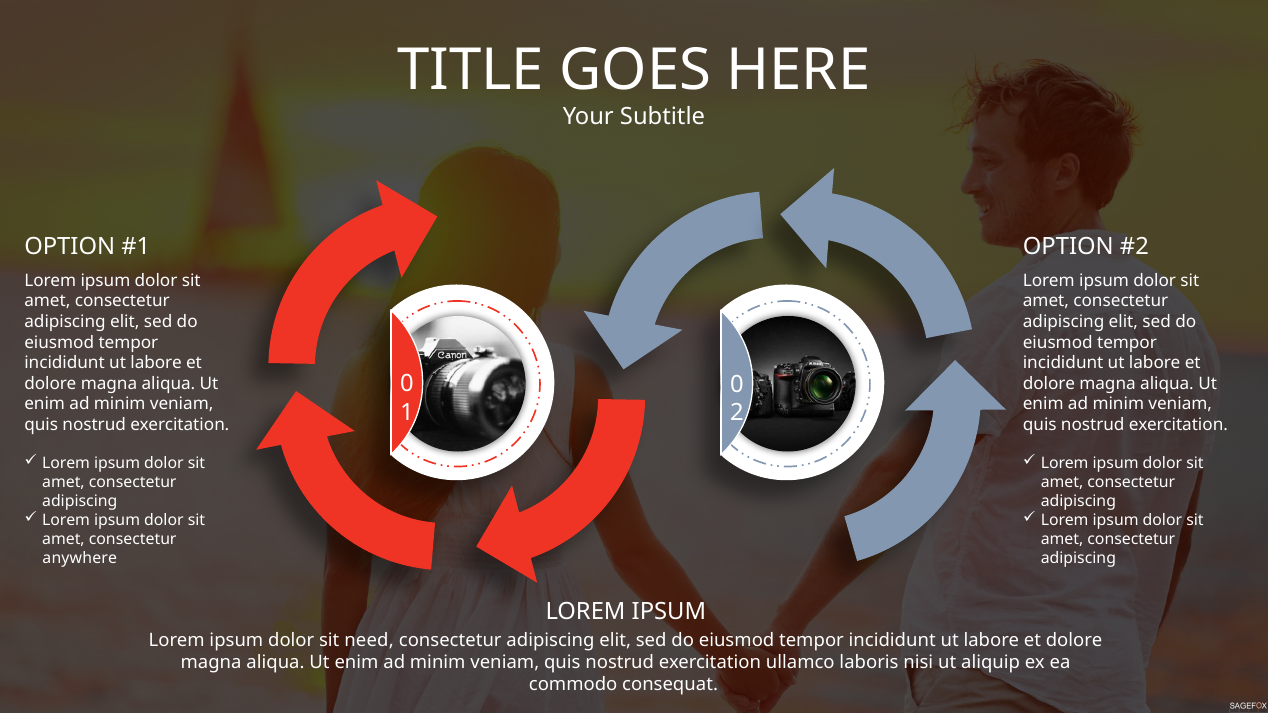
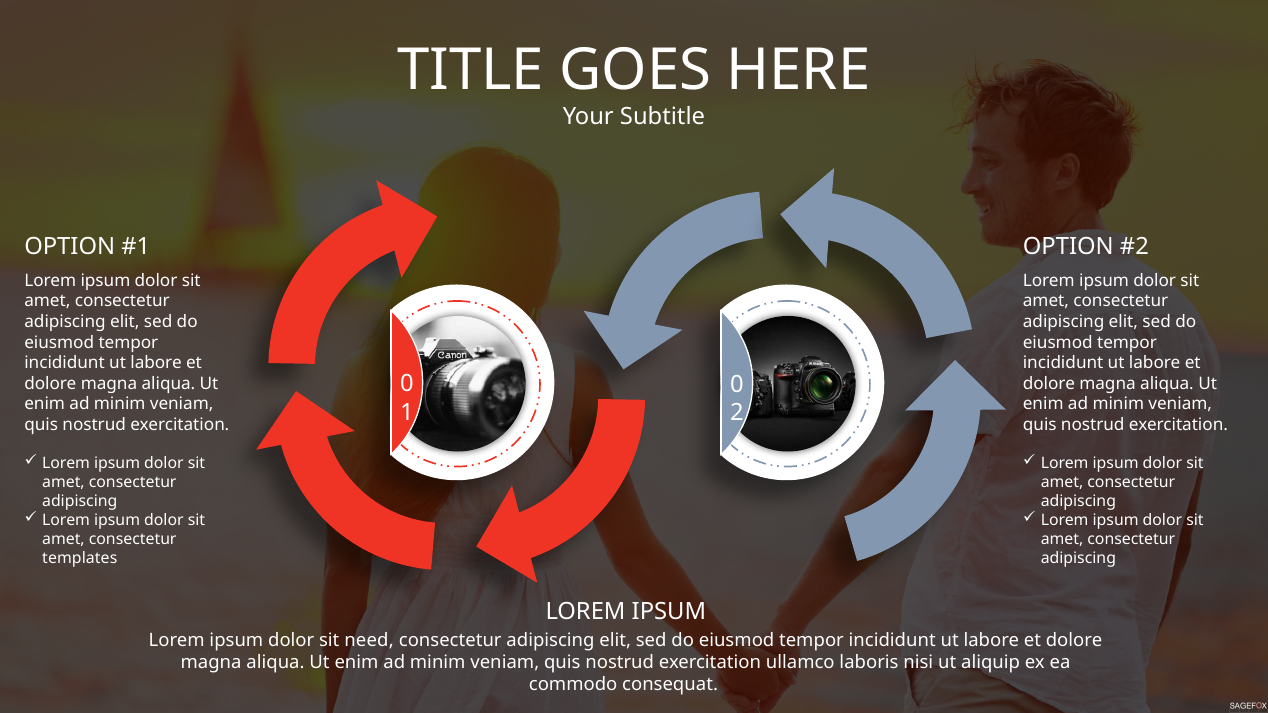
anywhere: anywhere -> templates
